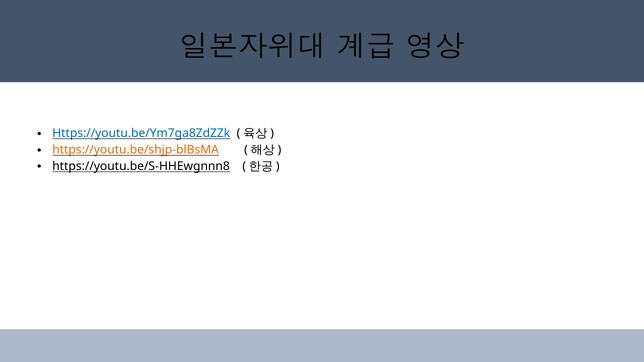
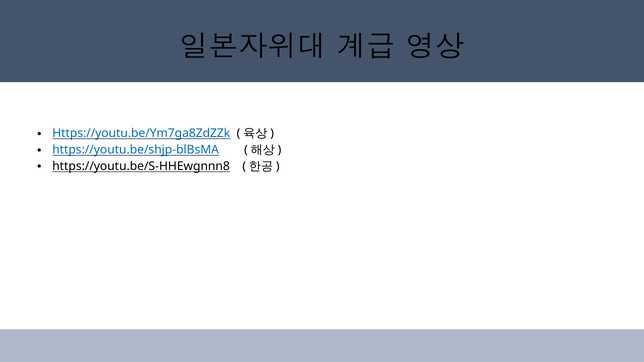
https://youtu.be/shjp-blBsMA colour: orange -> blue
